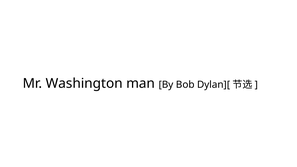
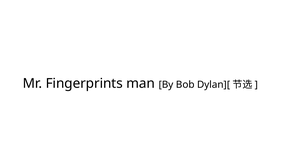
Washington: Washington -> Fingerprints
